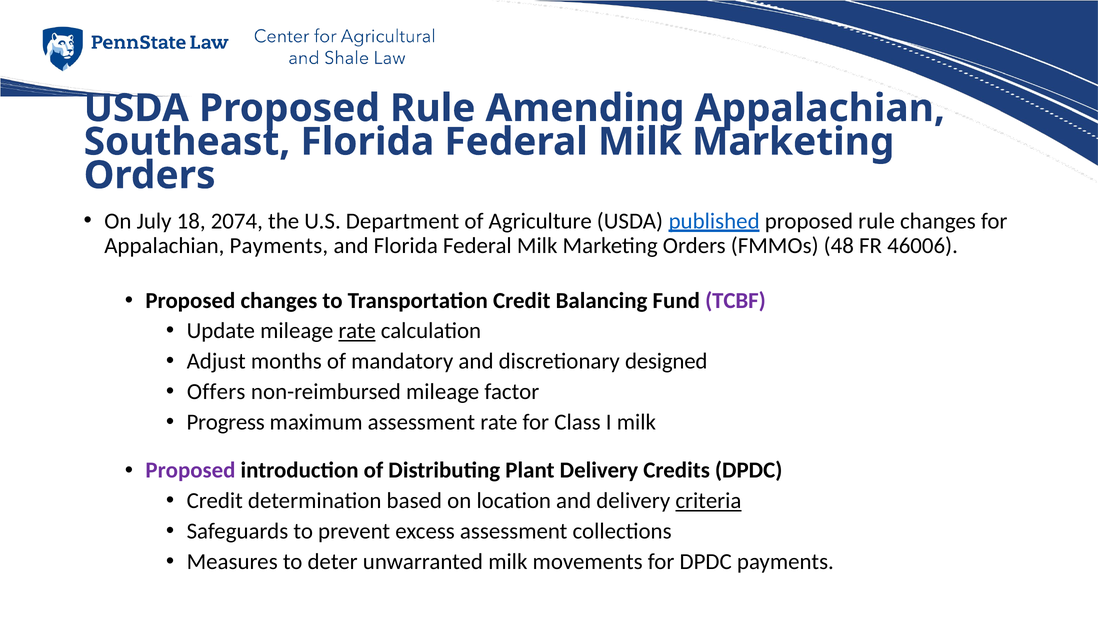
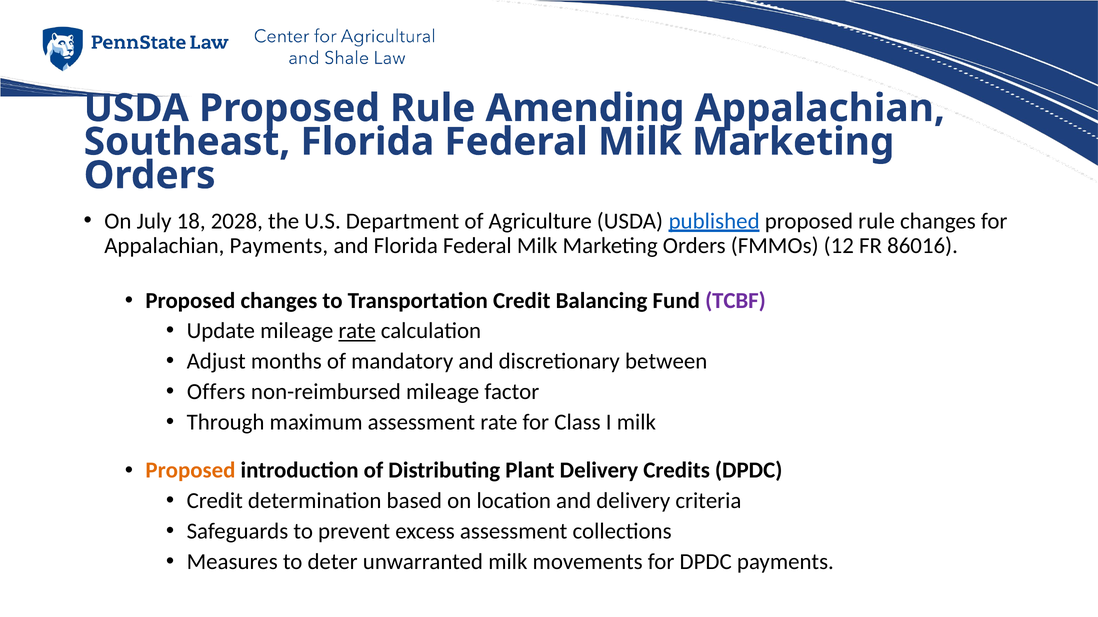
2074: 2074 -> 2028
48: 48 -> 12
46006: 46006 -> 86016
designed: designed -> between
Progress: Progress -> Through
Proposed at (190, 471) colour: purple -> orange
criteria underline: present -> none
